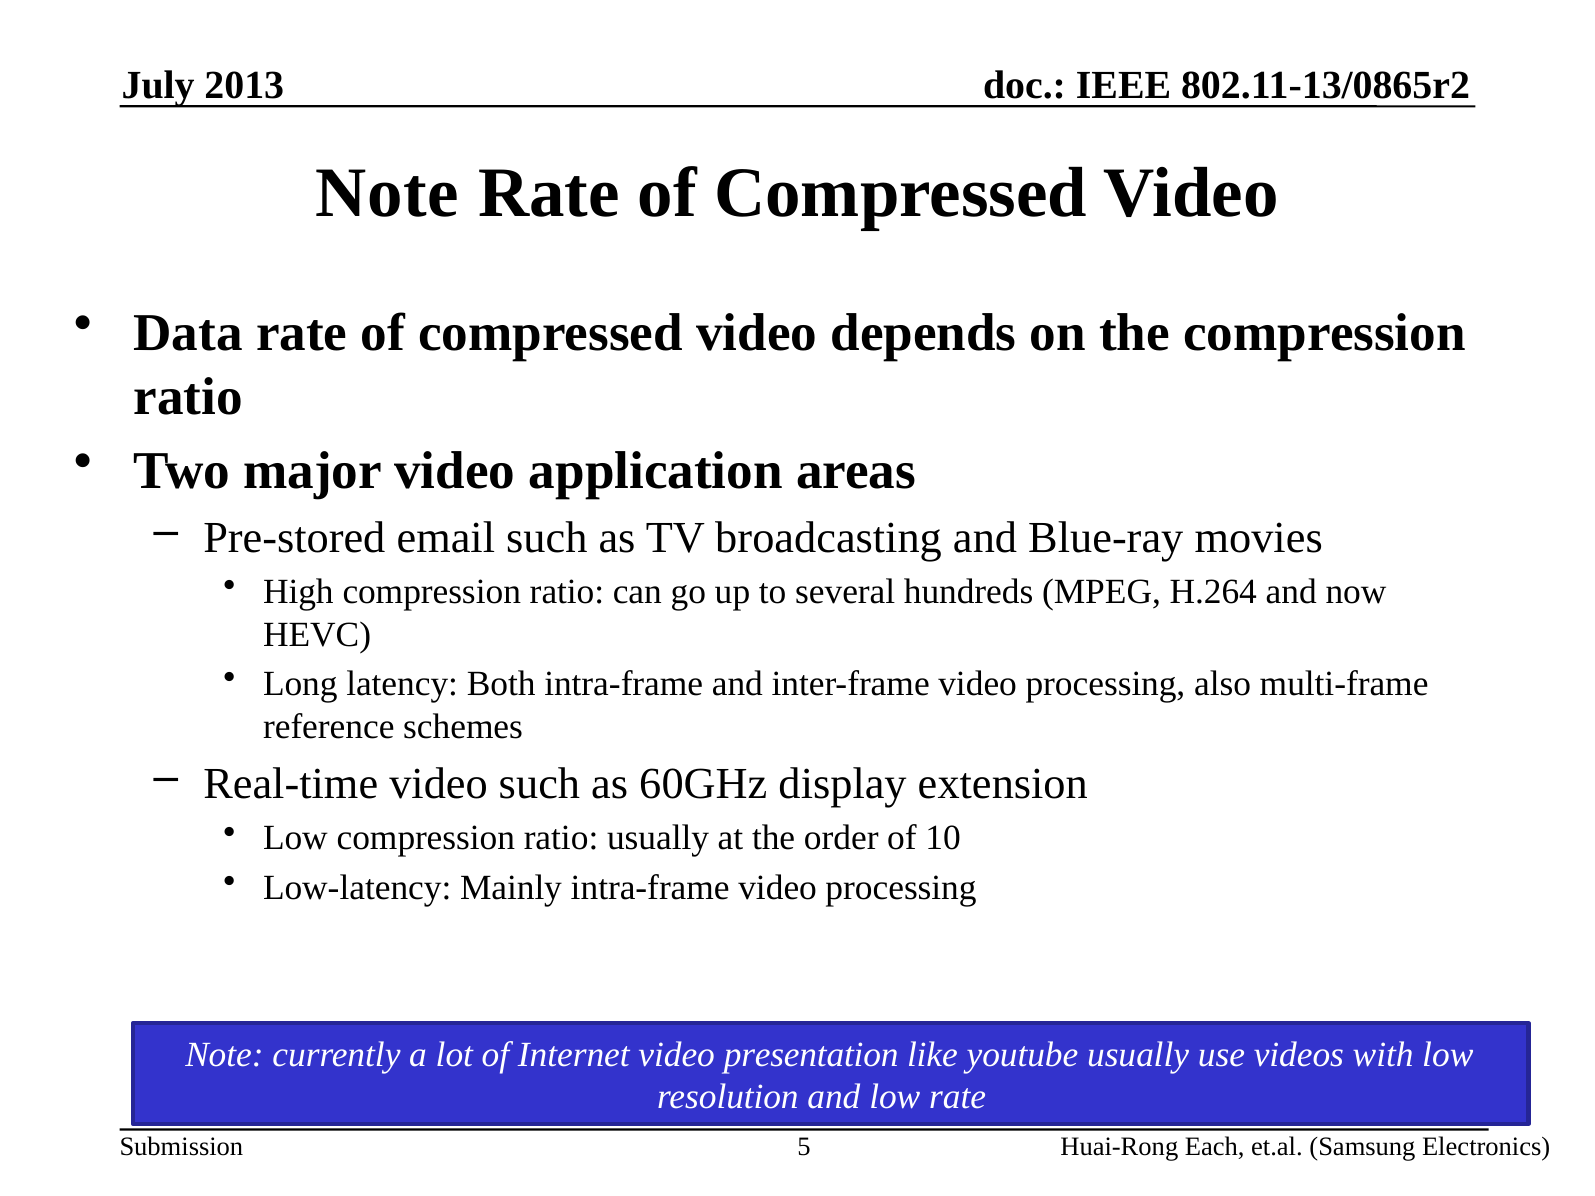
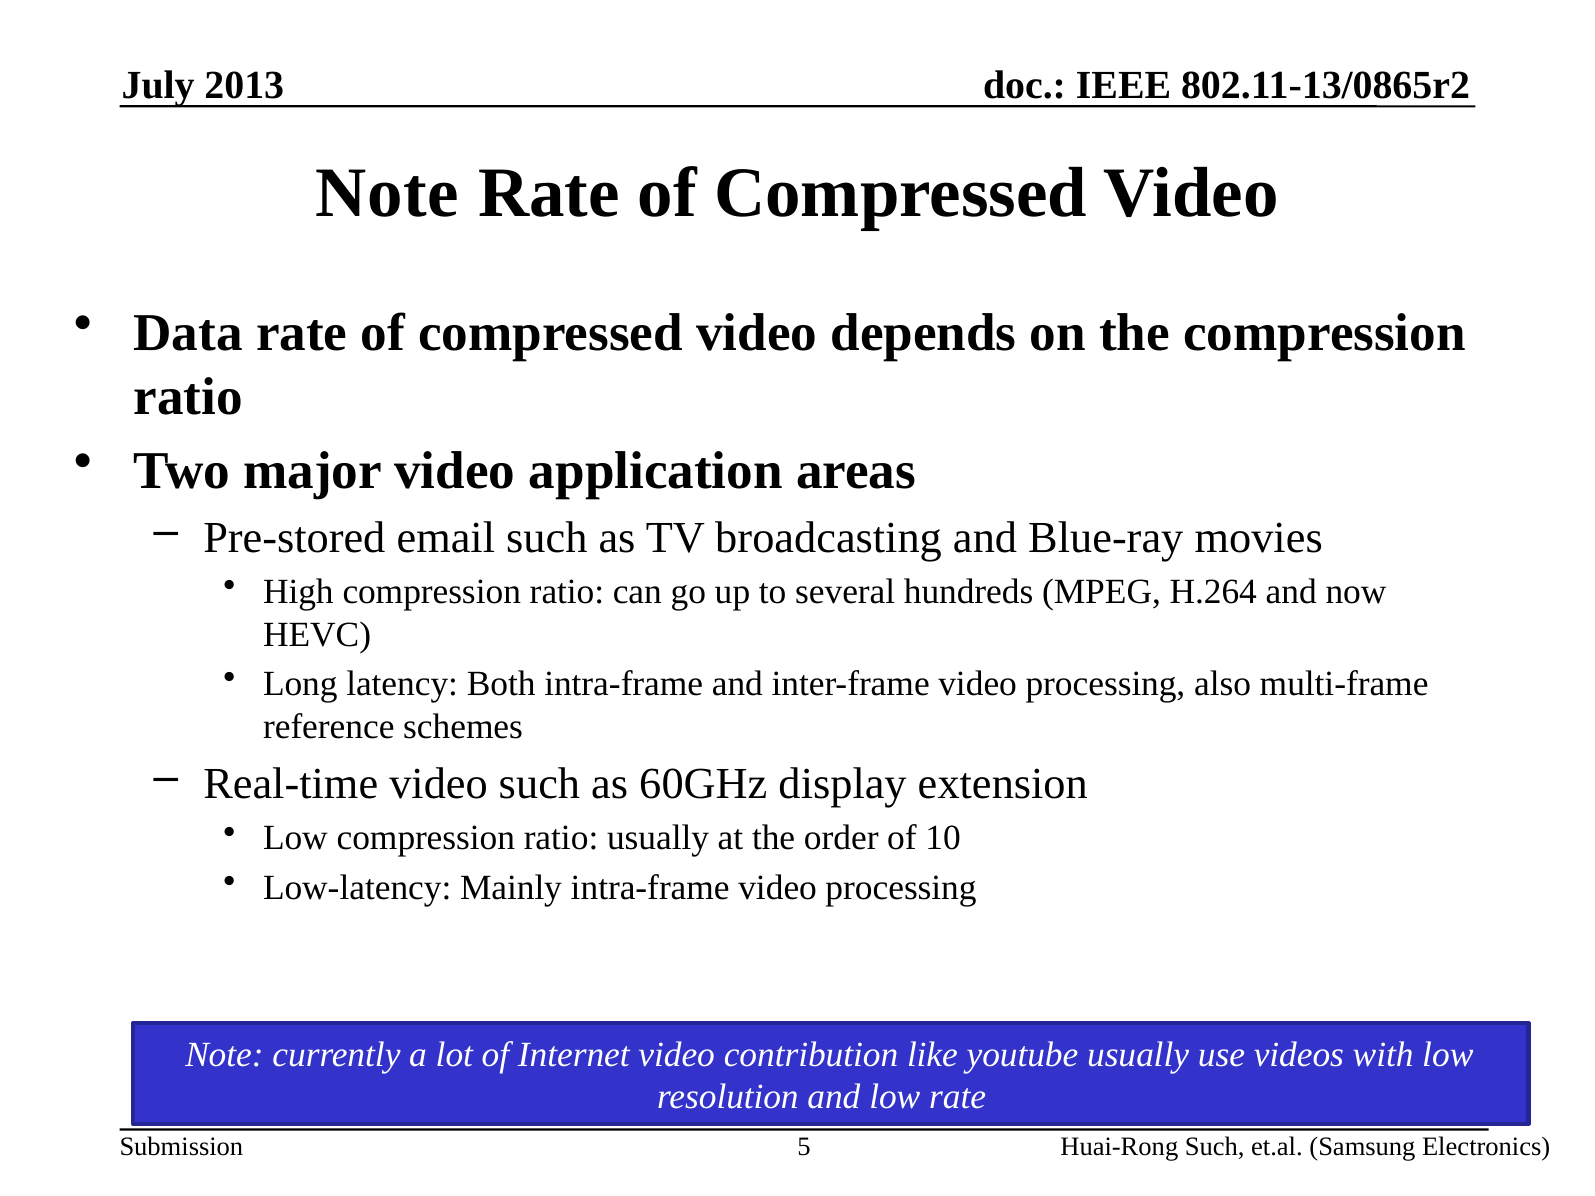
presentation: presentation -> contribution
Huai-Rong Each: Each -> Such
